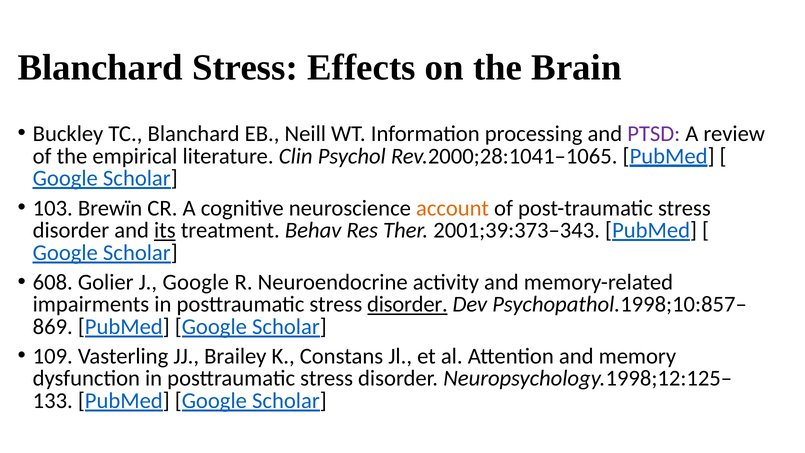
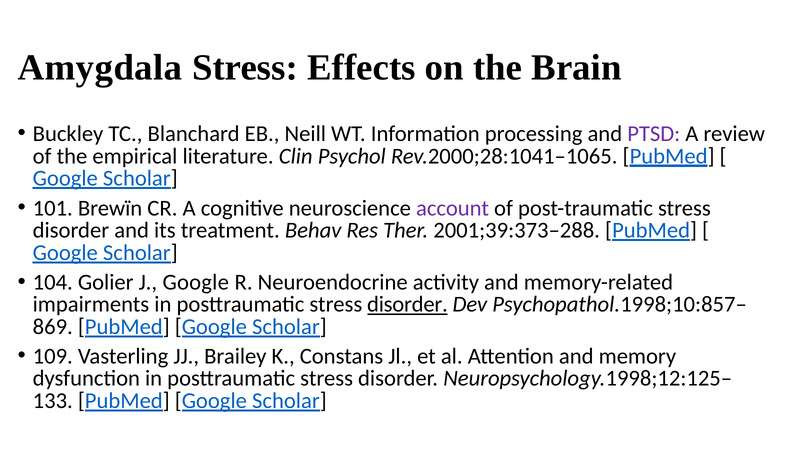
Blanchard at (100, 68): Blanchard -> Amygdala
103: 103 -> 101
account colour: orange -> purple
its underline: present -> none
2001;39:373–343: 2001;39:373–343 -> 2001;39:373–288
608: 608 -> 104
